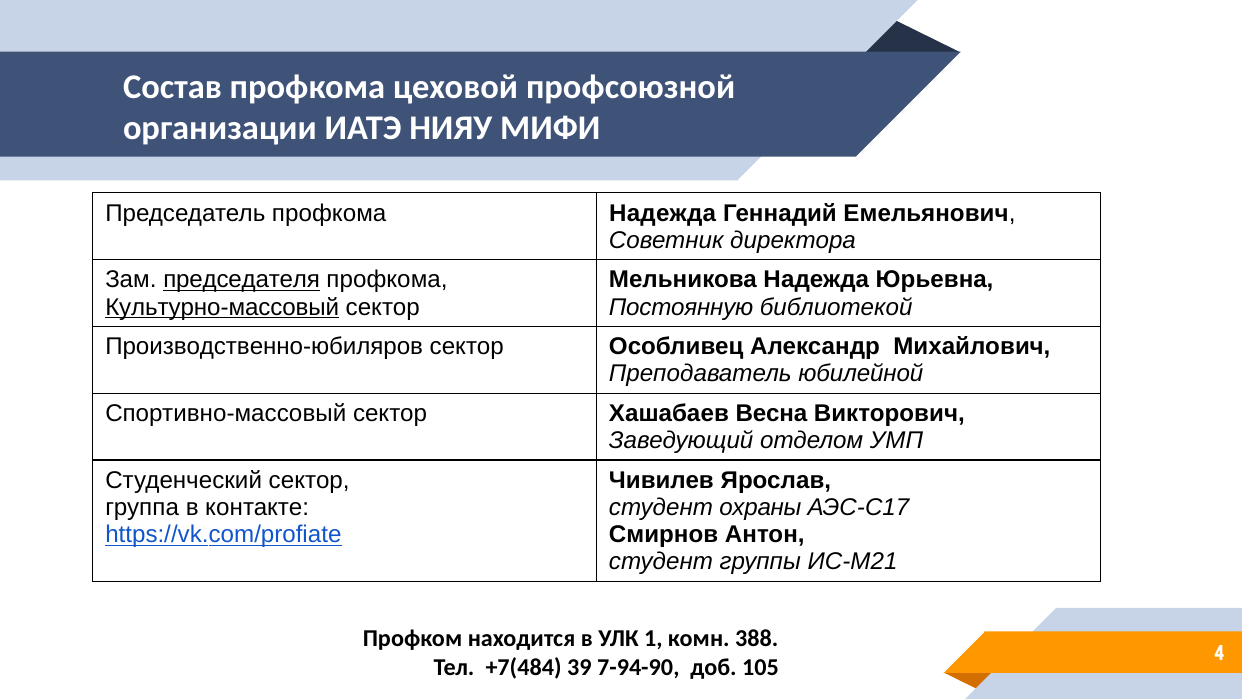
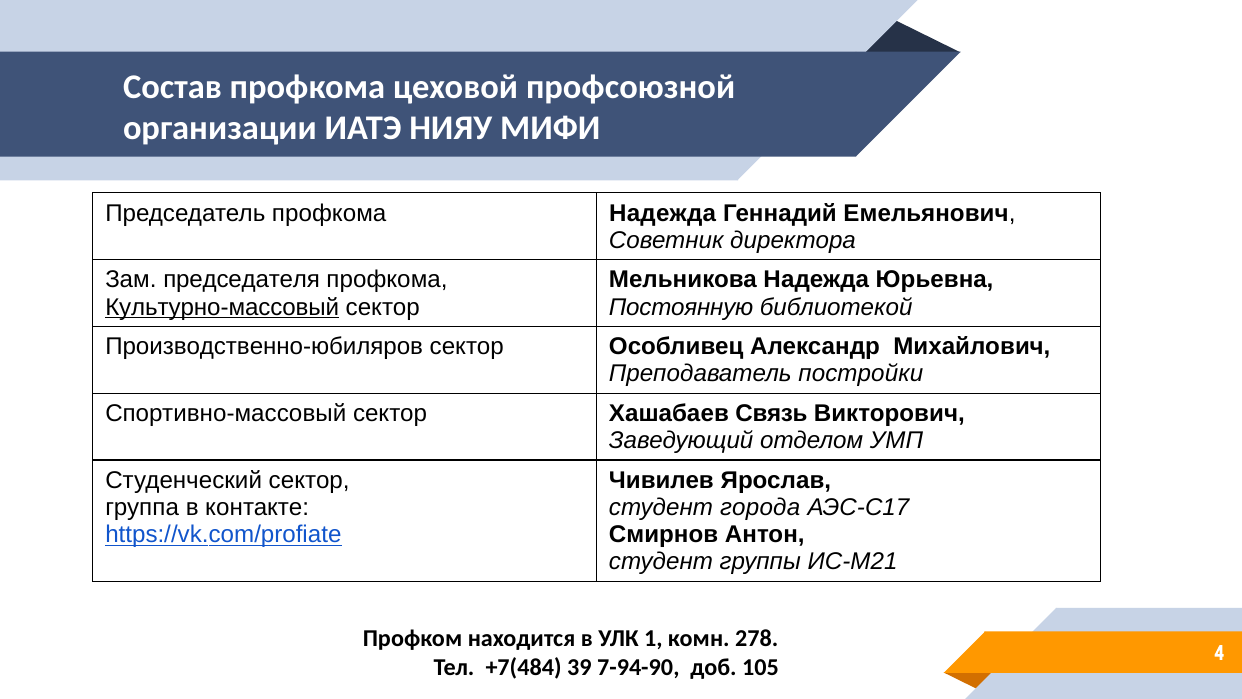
председателя underline: present -> none
юбилейной: юбилейной -> постройки
Весна: Весна -> Связь
охраны: охраны -> города
388: 388 -> 278
